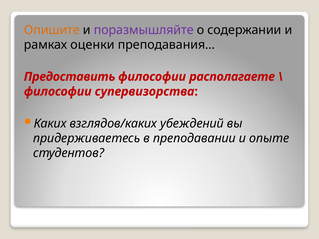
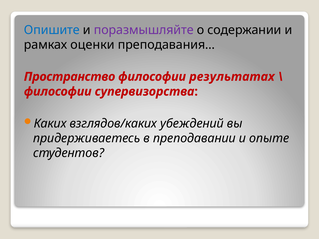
Опишите colour: orange -> blue
Предоставить: Предоставить -> Пространство
располагаете: располагаете -> результатах
